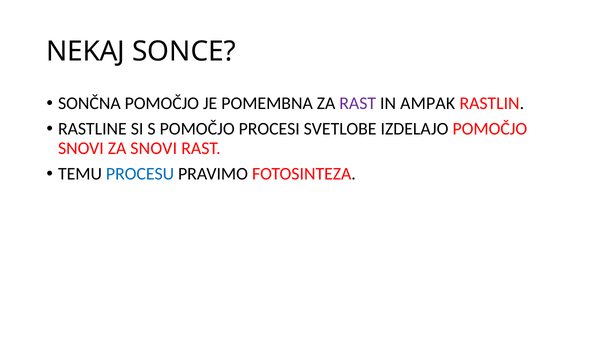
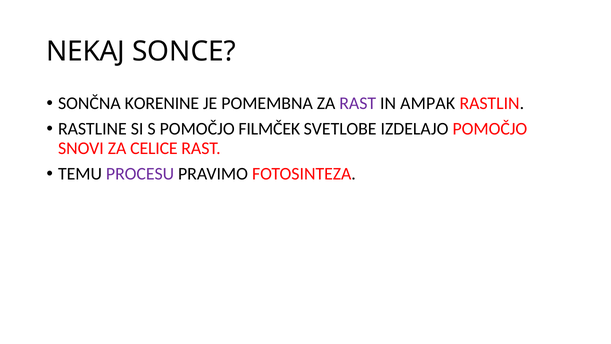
SONČNA POMOČJO: POMOČJO -> KORENINE
PROCESI: PROCESI -> FILMČEK
ZA SNOVI: SNOVI -> CELICE
PROCESU colour: blue -> purple
